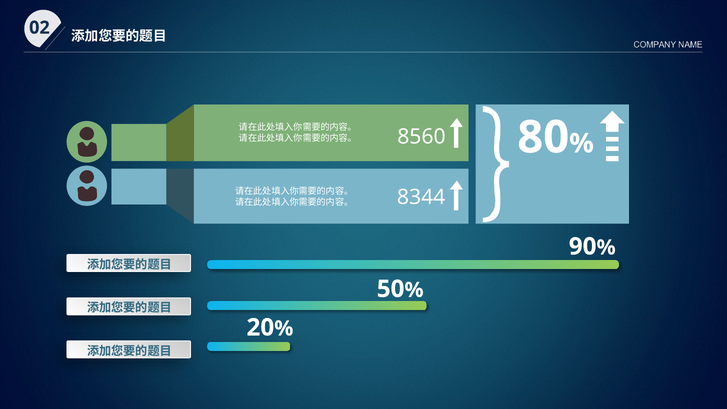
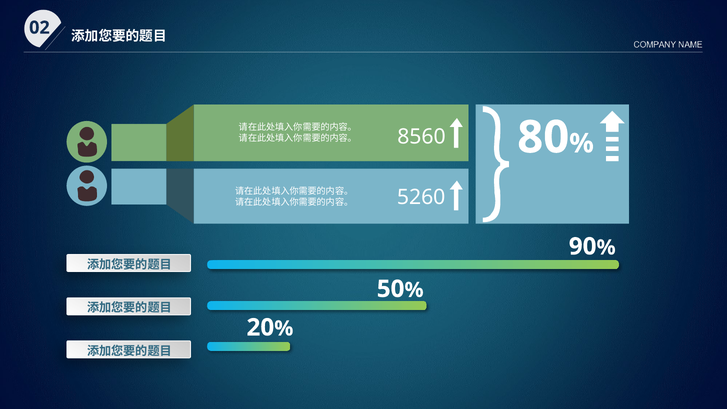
8344: 8344 -> 5260
